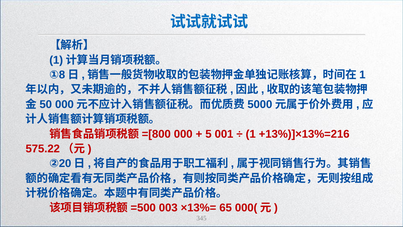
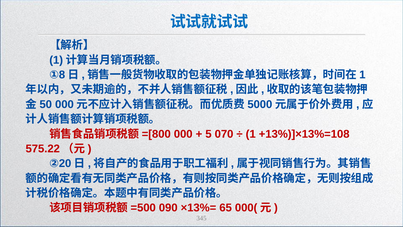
001: 001 -> 070
+13%)]×13%=216: +13%)]×13%=216 -> +13%)]×13%=108
003: 003 -> 090
